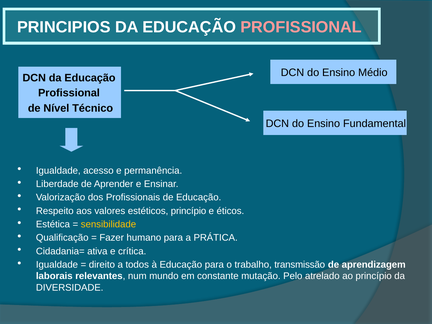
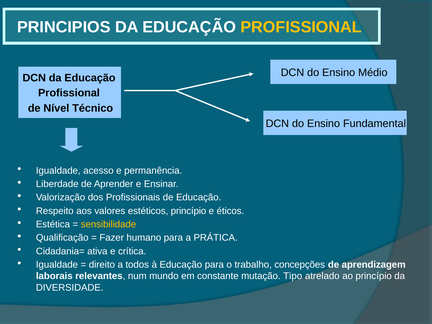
PROFISSIONAL at (301, 27) colour: pink -> yellow
transmissão: transmissão -> concepções
Pelo: Pelo -> Tipo
